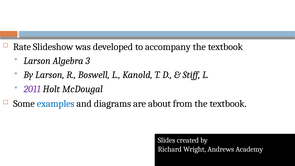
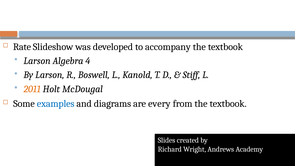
3: 3 -> 4
2011 colour: purple -> orange
about: about -> every
